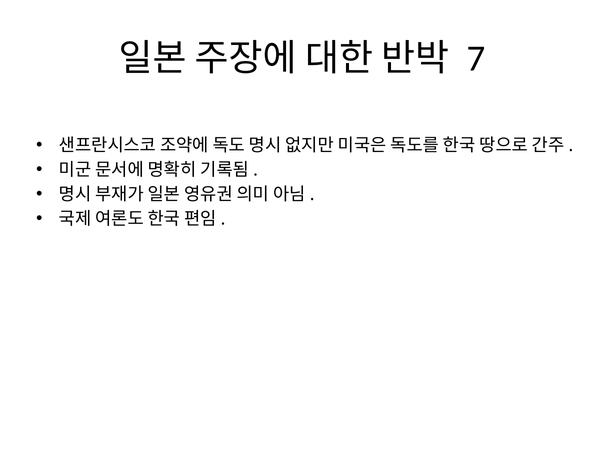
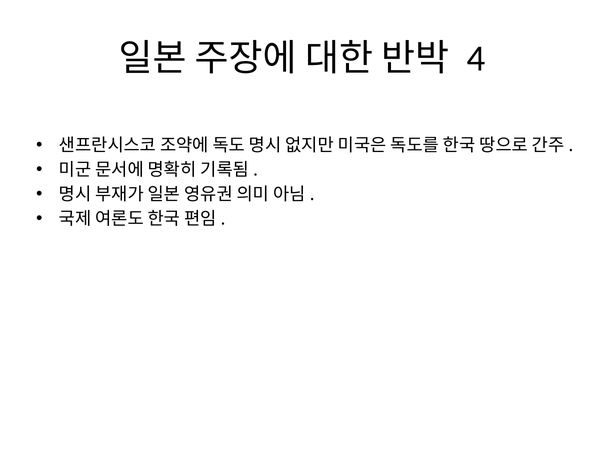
7: 7 -> 4
